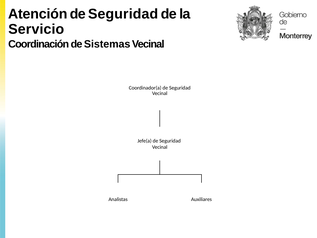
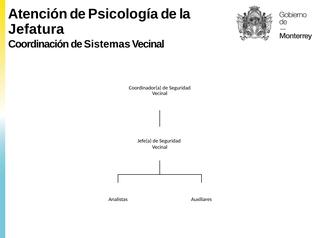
Seguridad at (123, 14): Seguridad -> Psicología
Servicio: Servicio -> Jefatura
